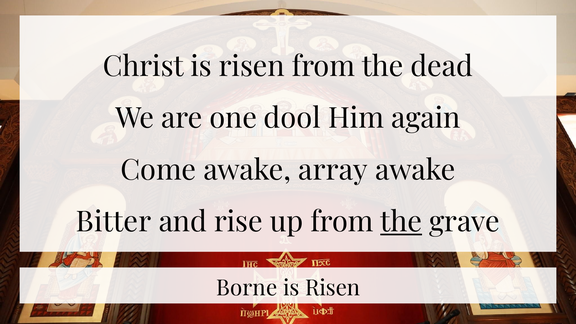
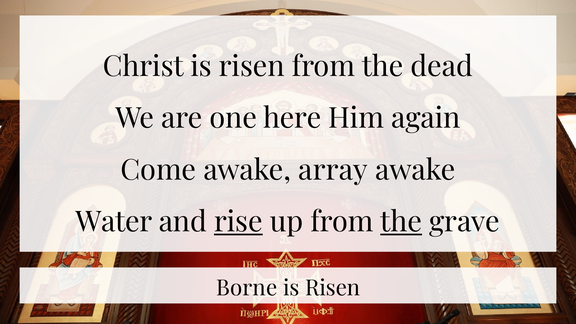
dool: dool -> here
Bitter: Bitter -> Water
rise underline: none -> present
